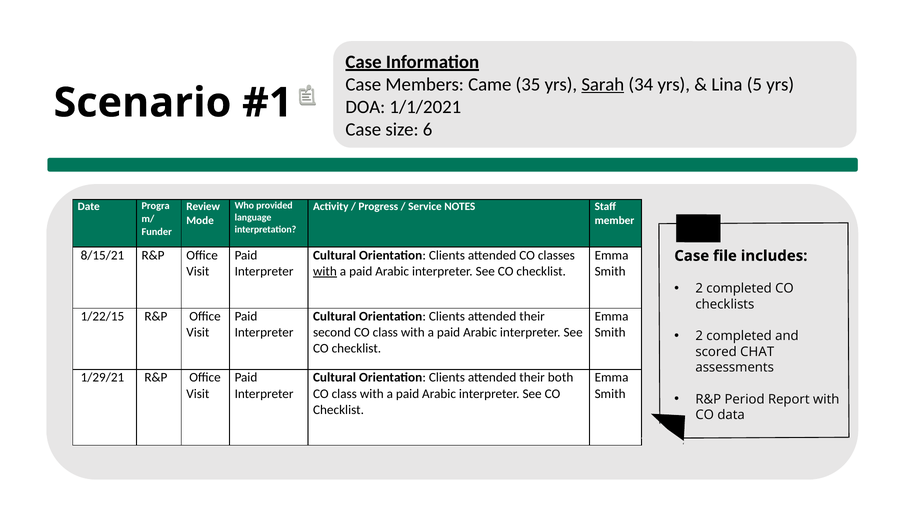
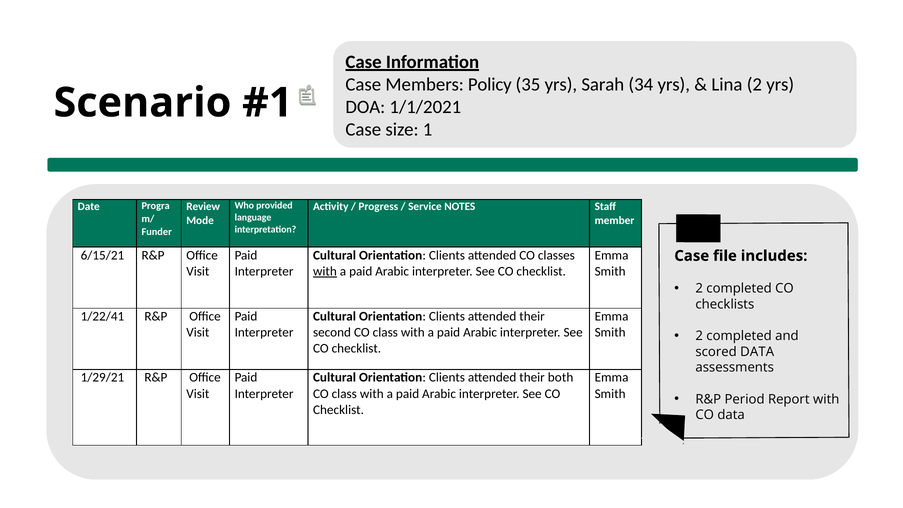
Came: Came -> Policy
Sarah underline: present -> none
Lina 5: 5 -> 2
6: 6 -> 1
8/15/21: 8/15/21 -> 6/15/21
1/22/15: 1/22/15 -> 1/22/41
scored CHAT: CHAT -> DATA
